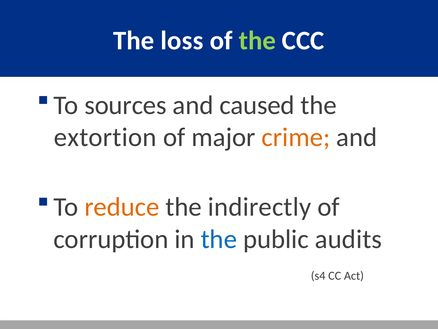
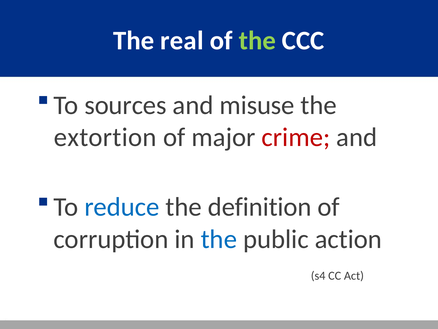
loss: loss -> real
caused: caused -> misuse
crime colour: orange -> red
reduce colour: orange -> blue
indirectly: indirectly -> definition
audits: audits -> action
